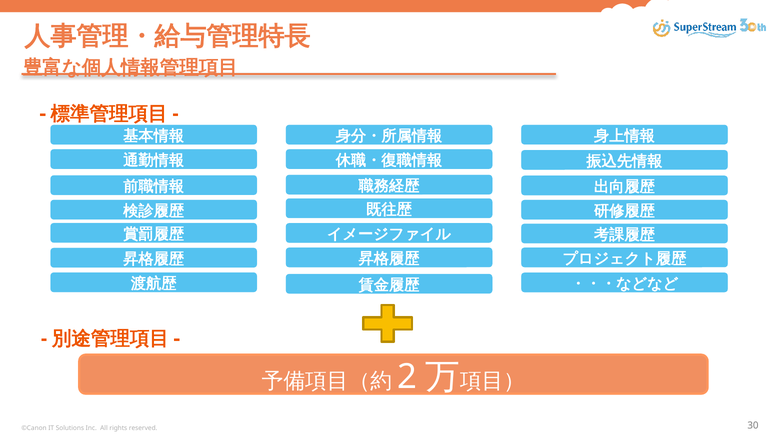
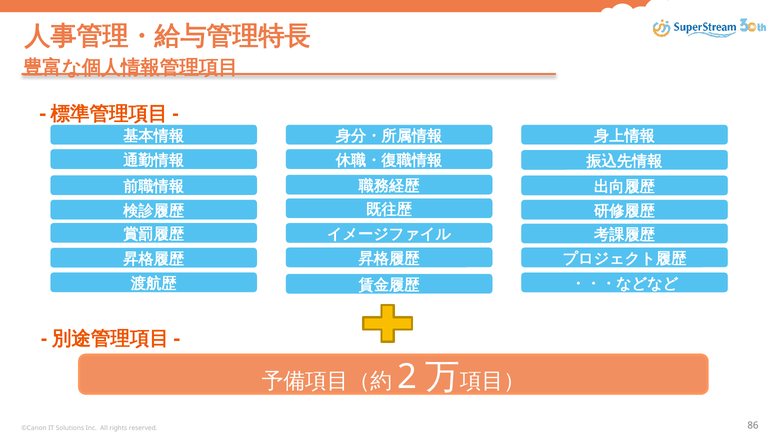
30: 30 -> 86
